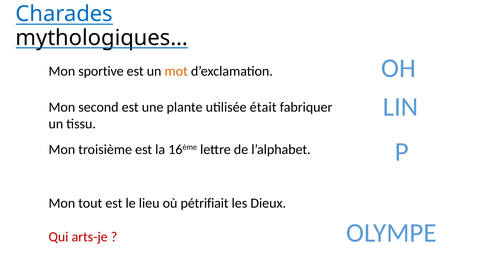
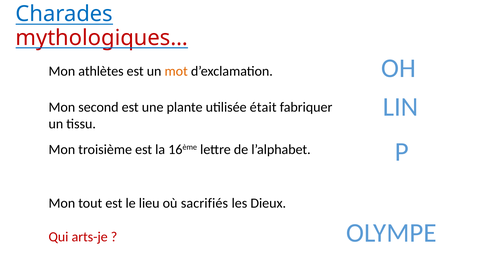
mythologiques… colour: black -> red
sportive: sportive -> athlètes
pétrifiait: pétrifiait -> sacrifiés
